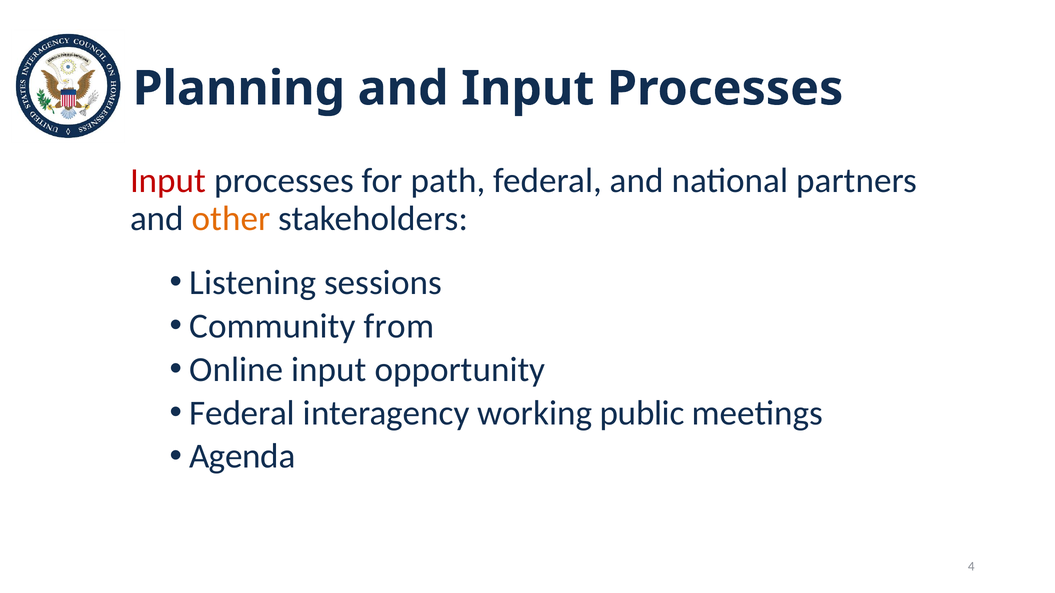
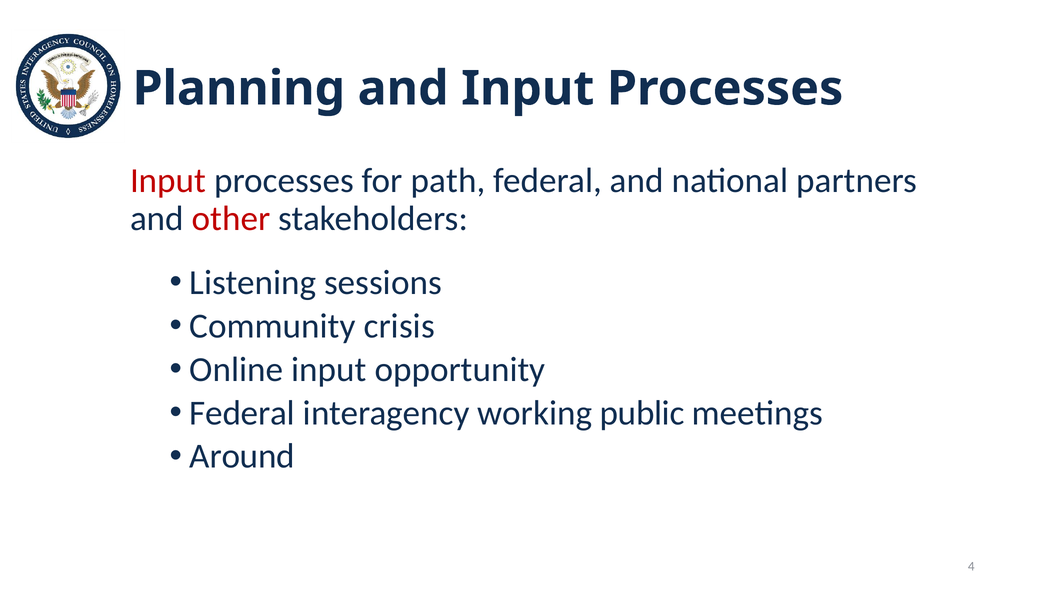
other colour: orange -> red
from: from -> crisis
Agenda: Agenda -> Around
